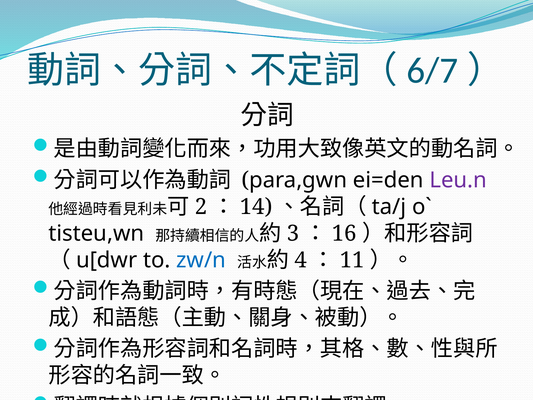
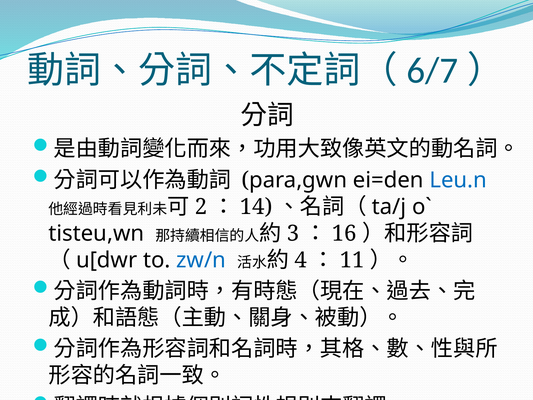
Leu.n colour: purple -> blue
